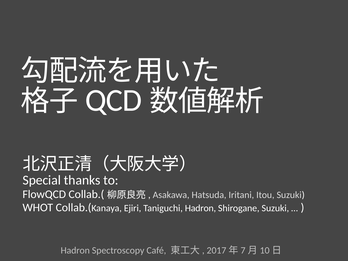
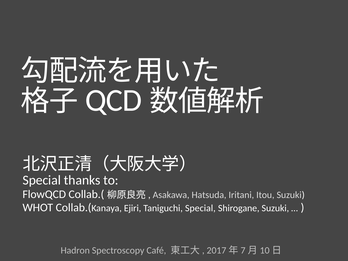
Taniguchi Hadron: Hadron -> Special
